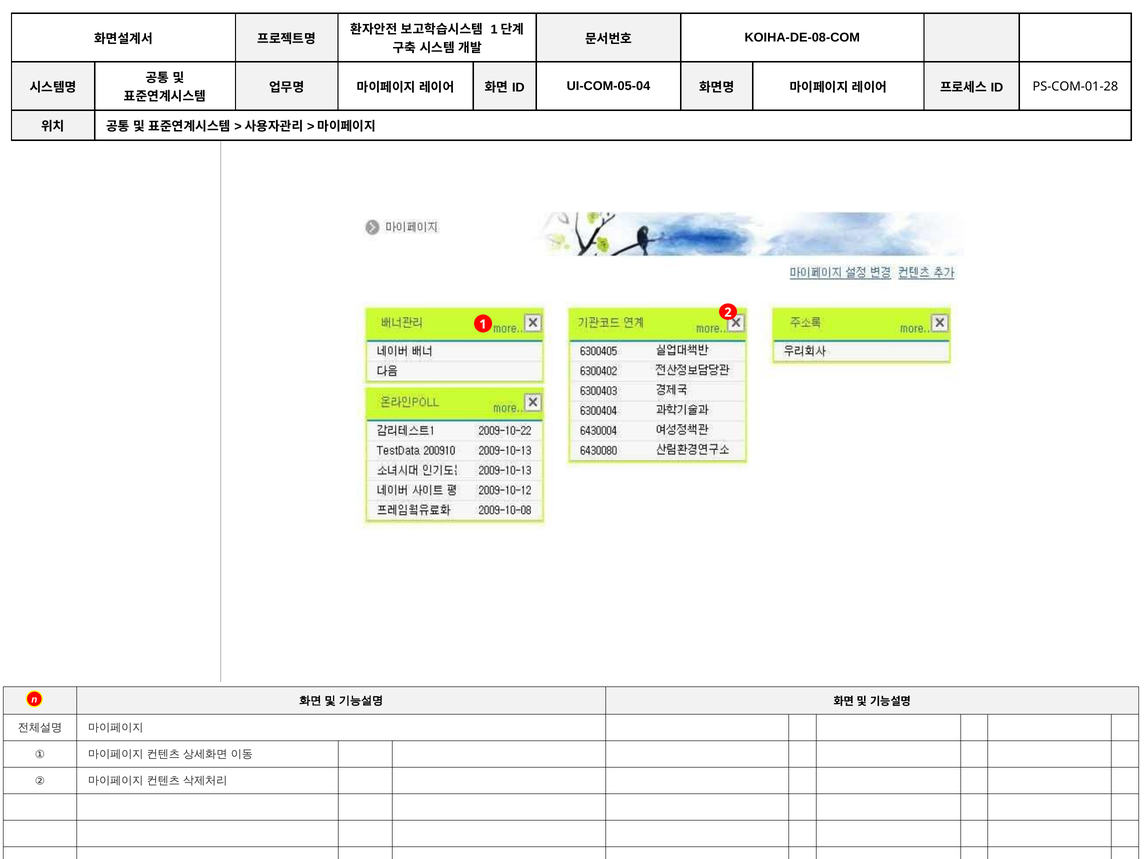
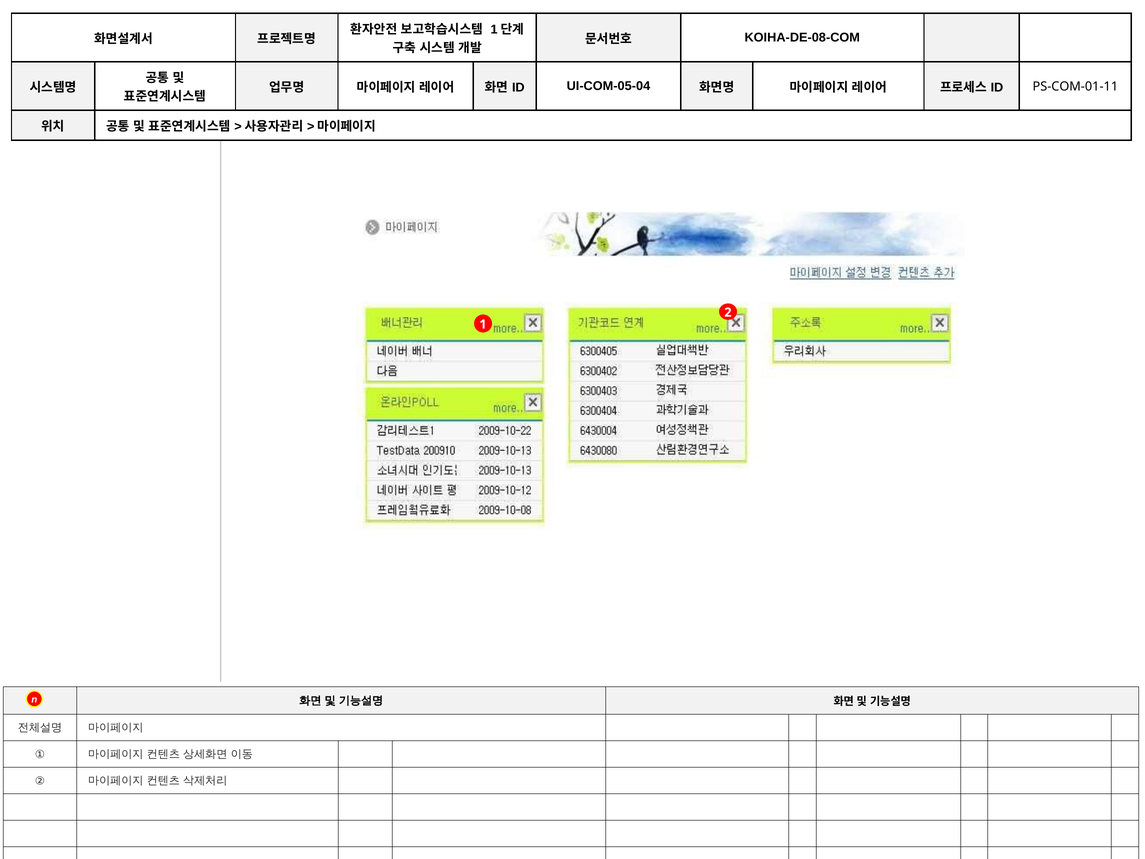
PS-COM-01-28: PS-COM-01-28 -> PS-COM-01-11
